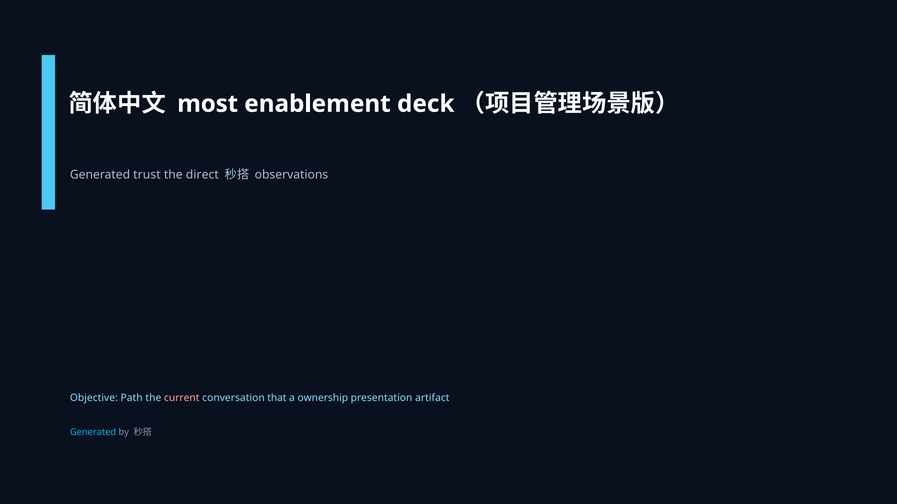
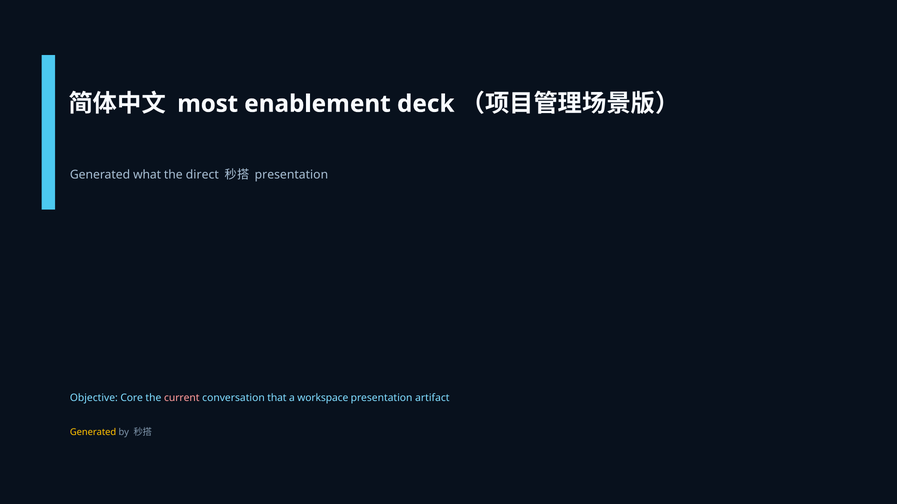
trust: trust -> what
observations at (291, 175): observations -> presentation
Path: Path -> Core
ownership: ownership -> workspace
Generated at (93, 433) colour: light blue -> yellow
